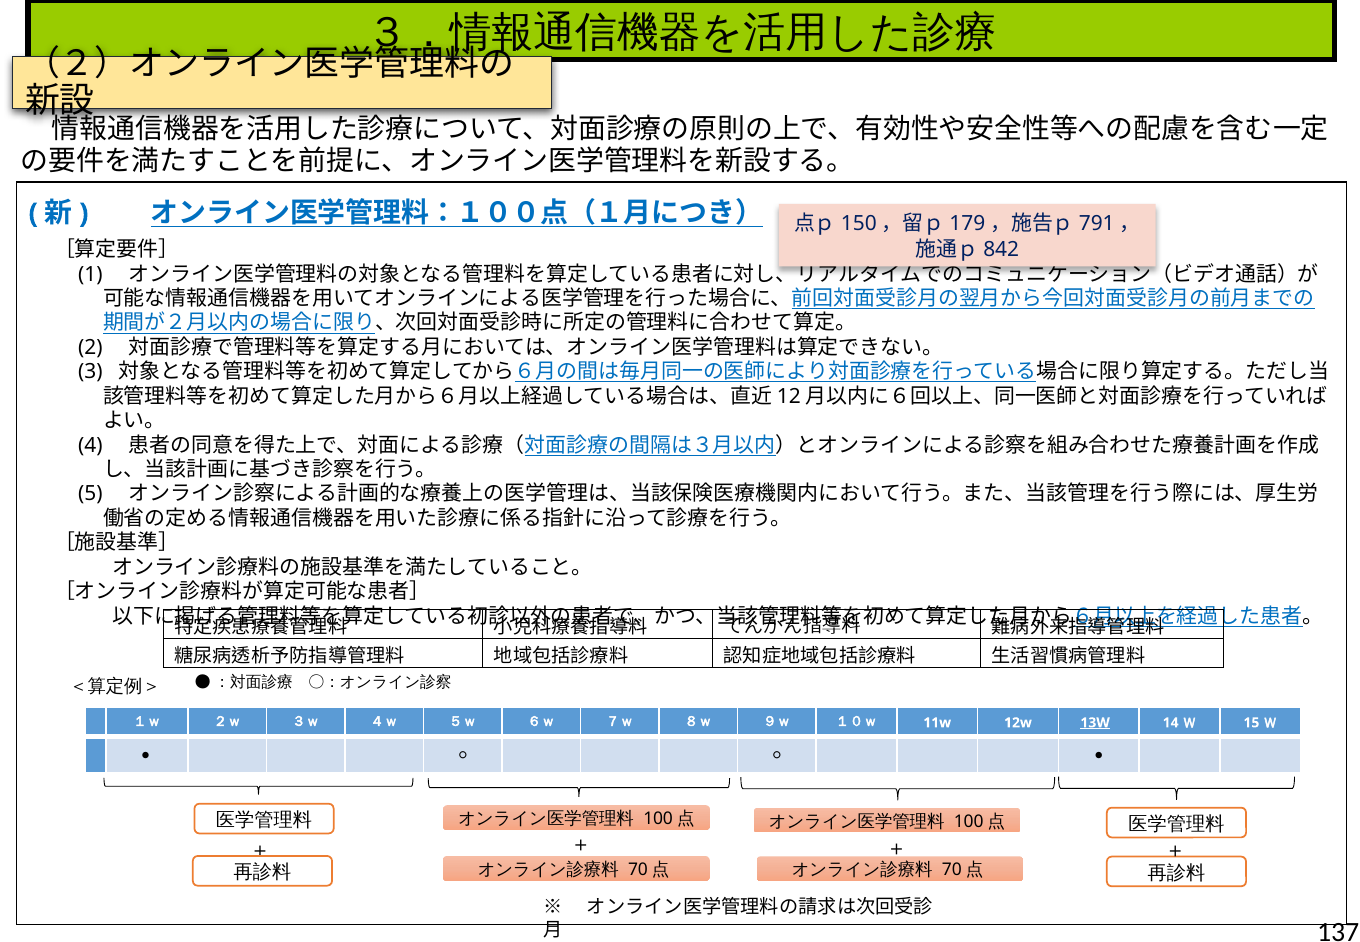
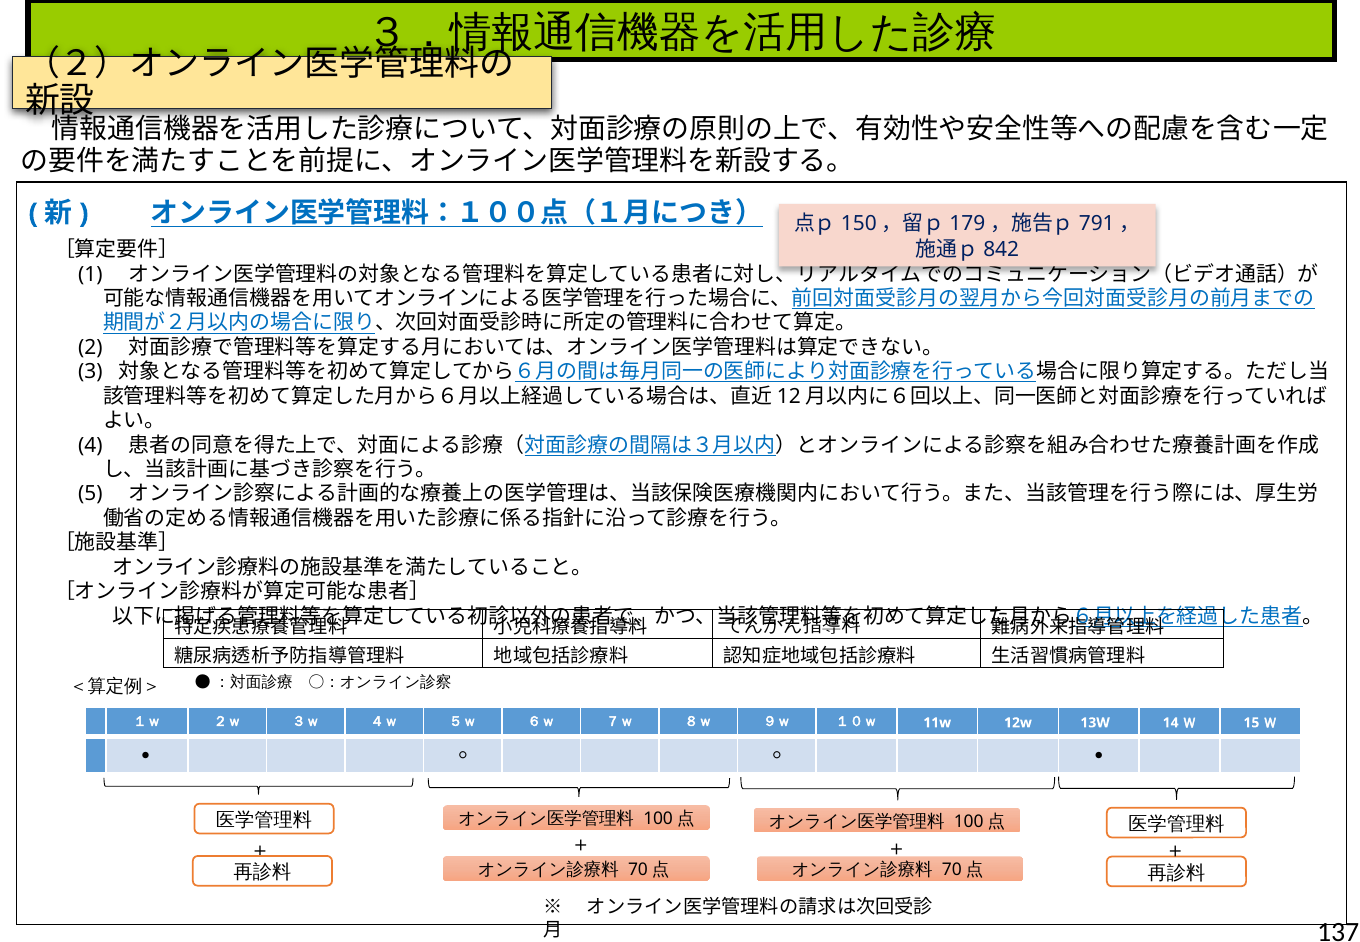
13W underline: present -> none
